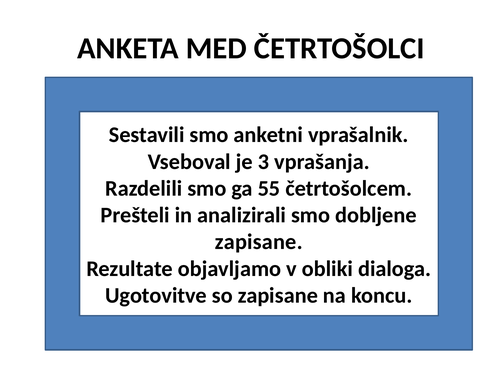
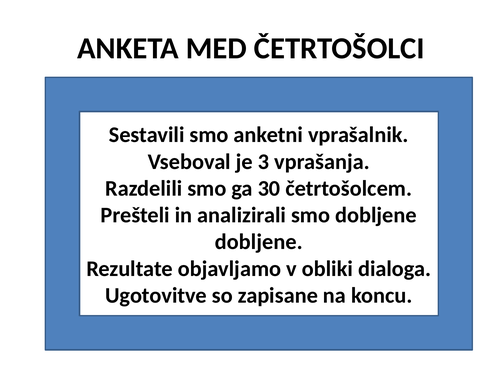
55: 55 -> 30
zapisane at (259, 242): zapisane -> dobljene
